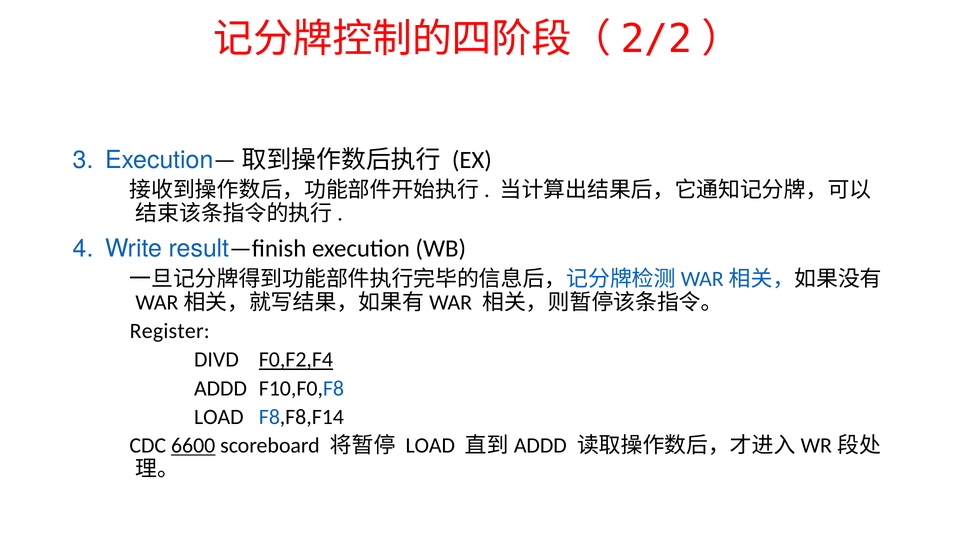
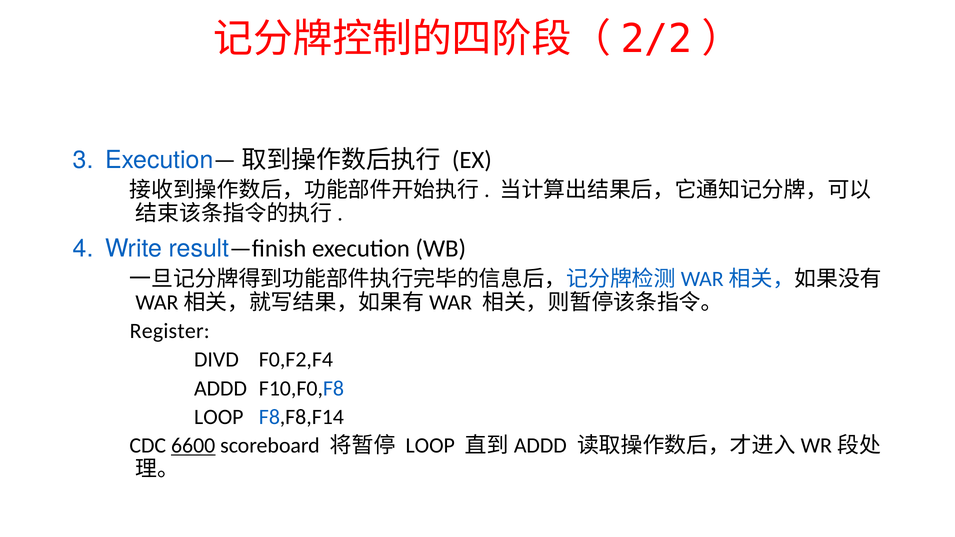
F0,F2,F4 underline: present -> none
LOAD at (219, 417): LOAD -> LOOP
LOAD at (430, 446): LOAD -> LOOP
